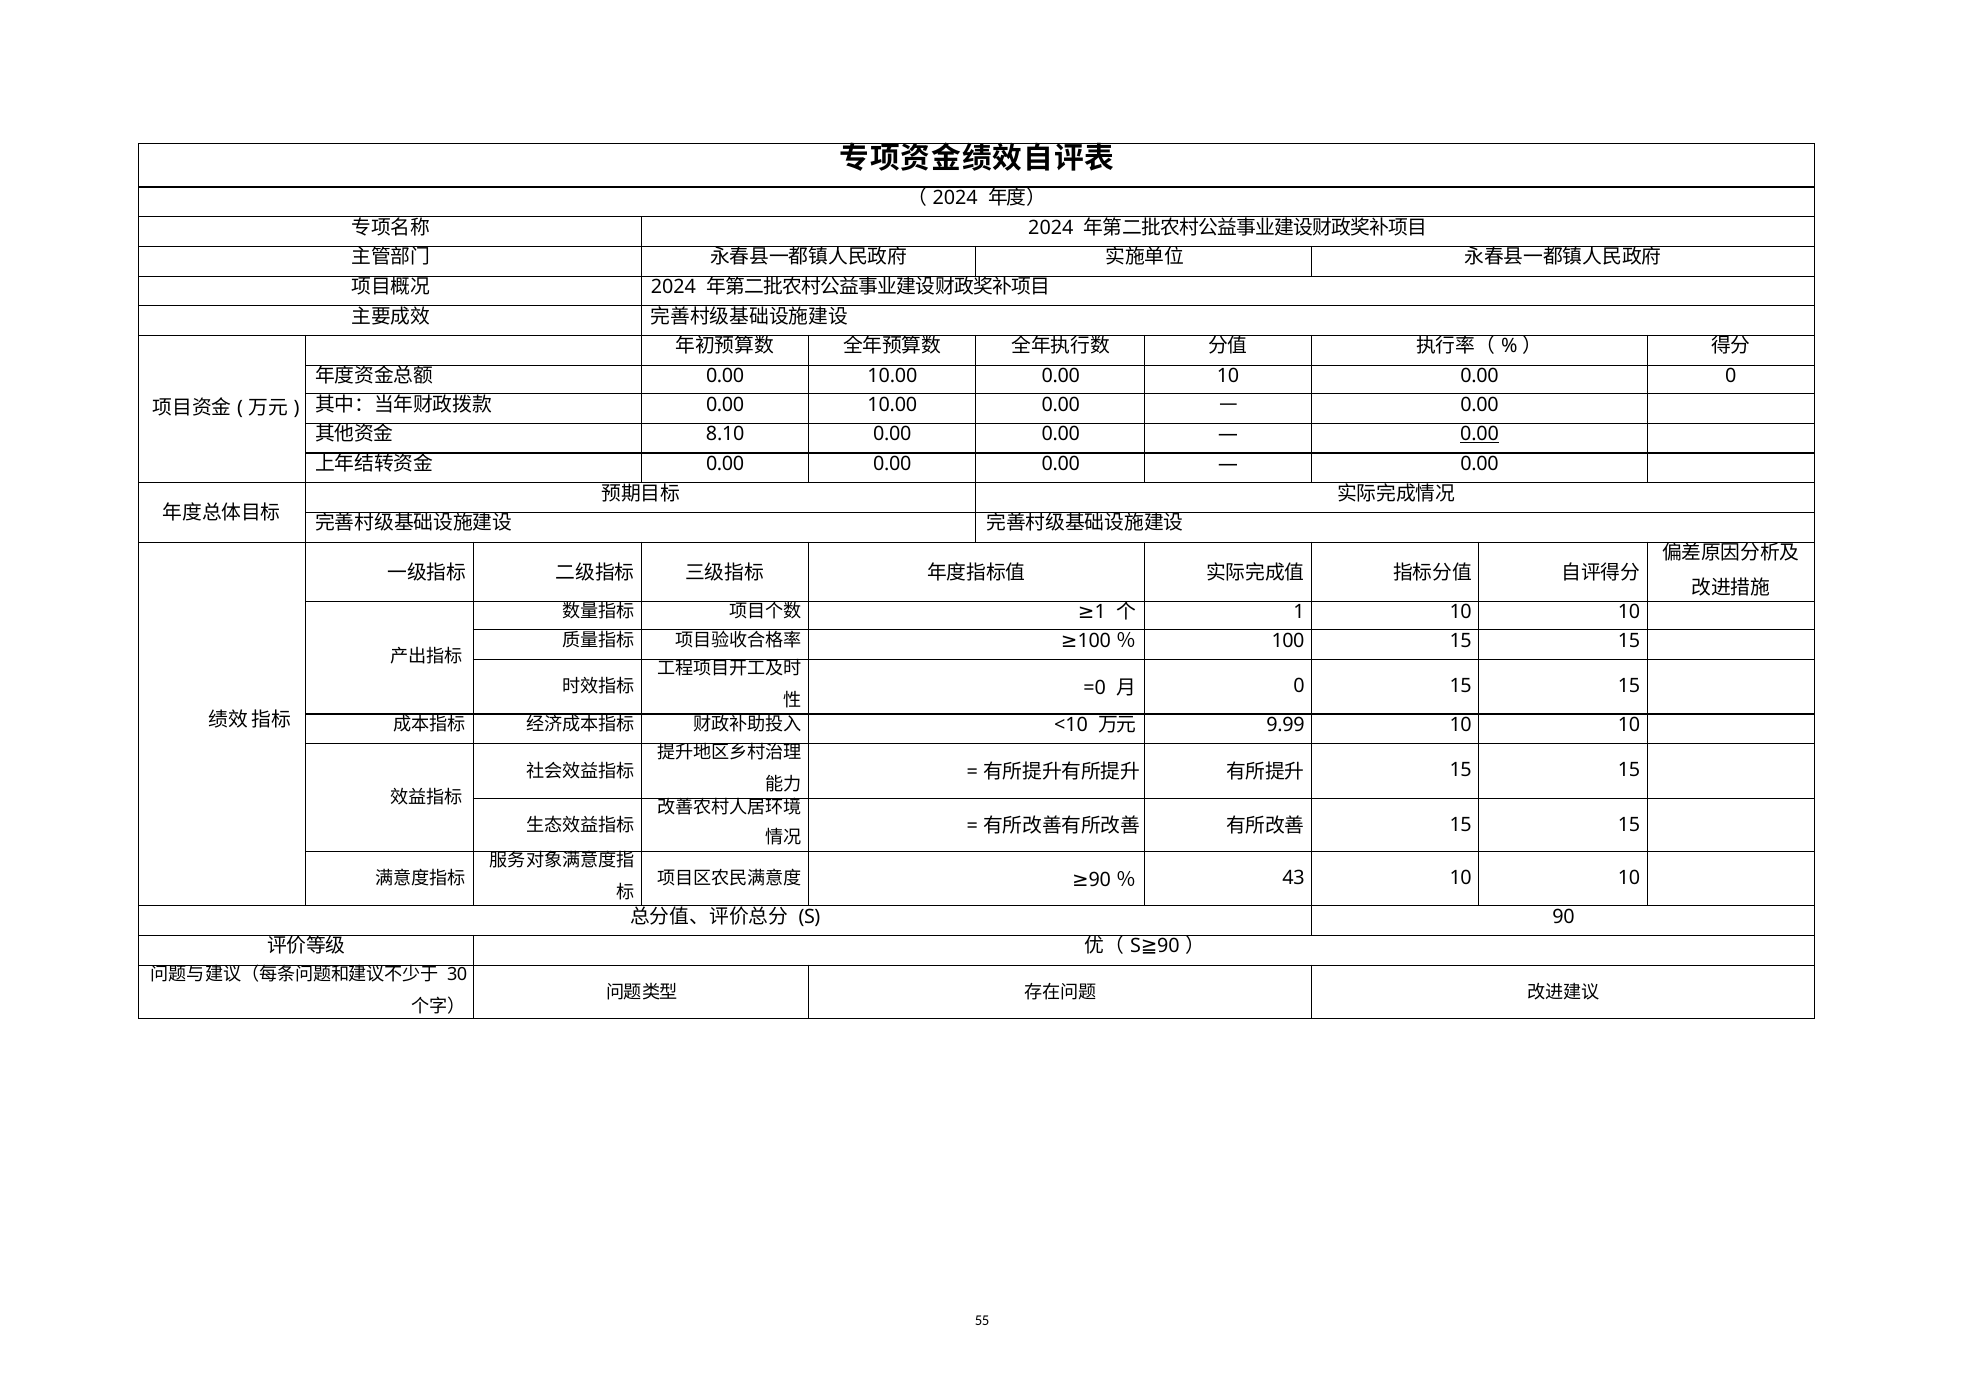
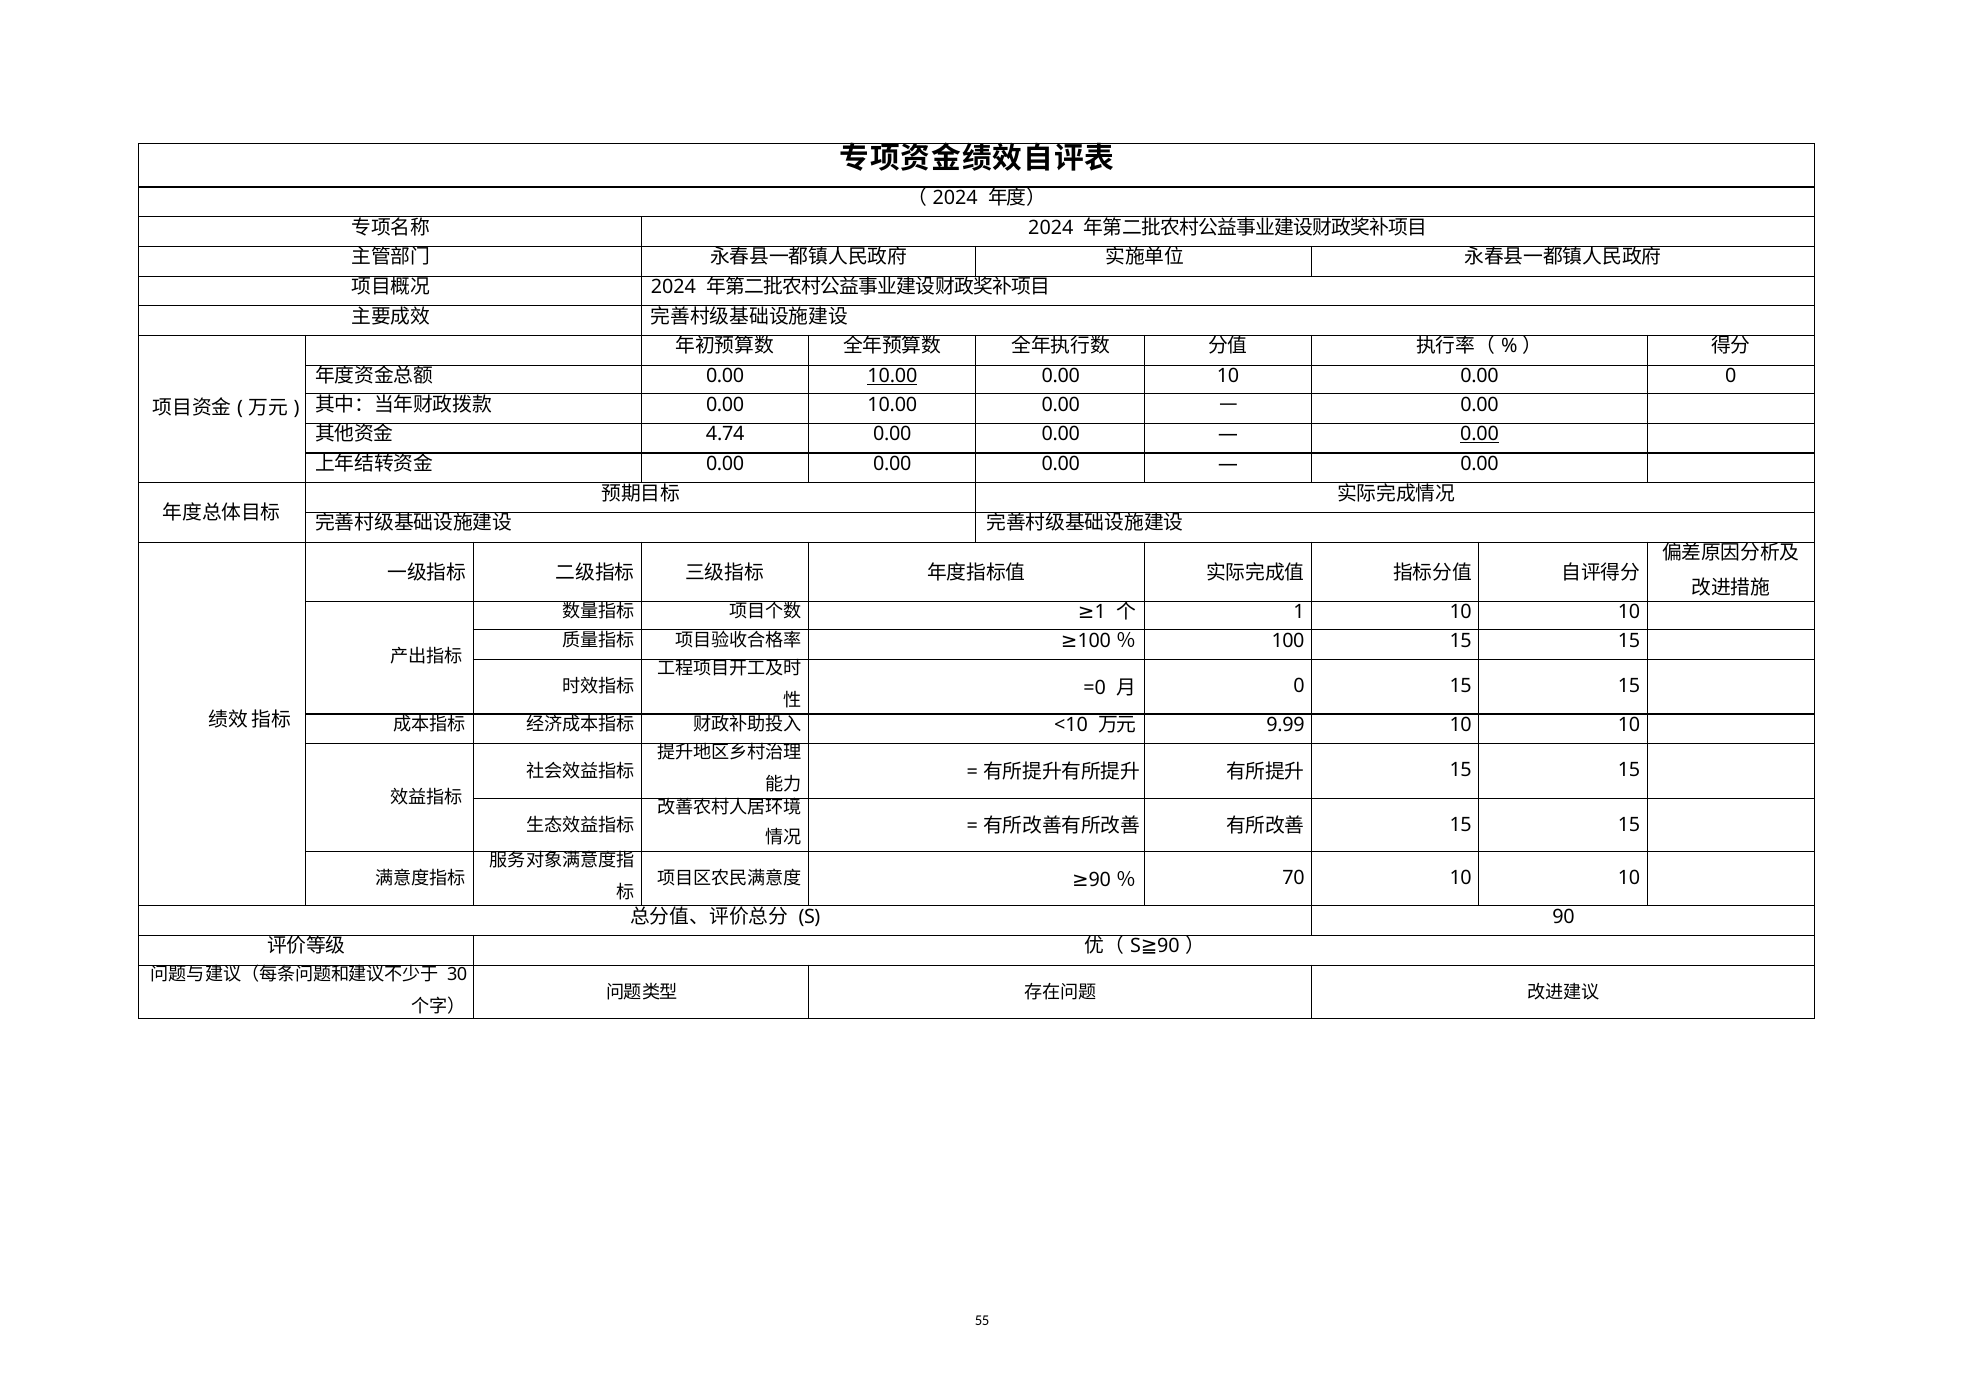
10.00 at (892, 376) underline: none -> present
8.10: 8.10 -> 4.74
43: 43 -> 70
